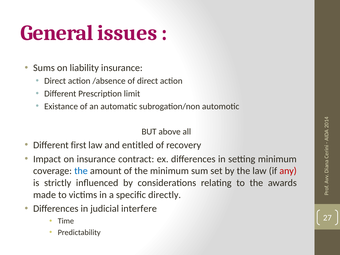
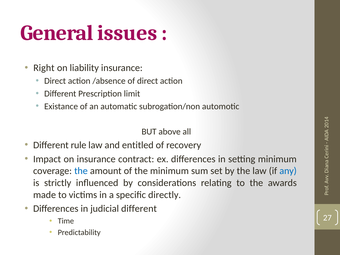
Sums: Sums -> Right
first: first -> rule
any colour: red -> blue
judicial interfere: interfere -> different
